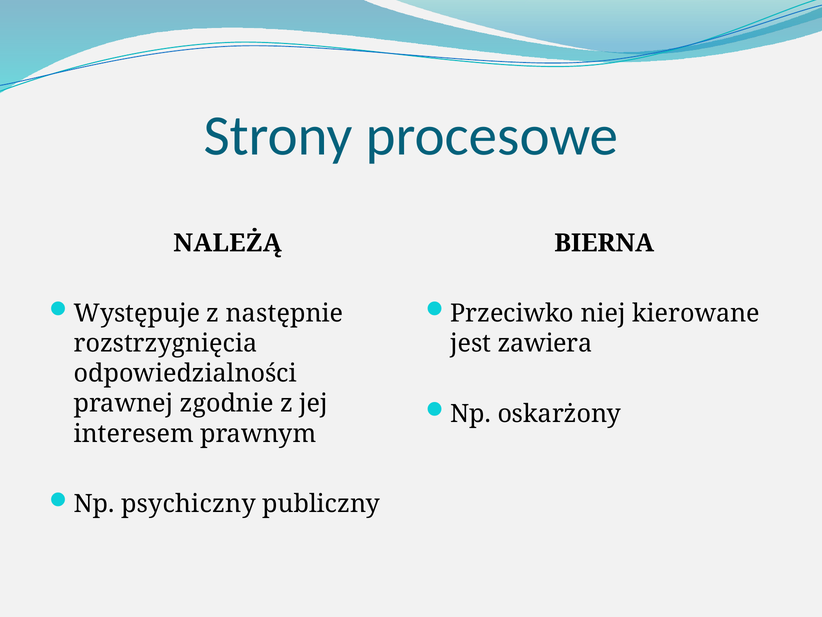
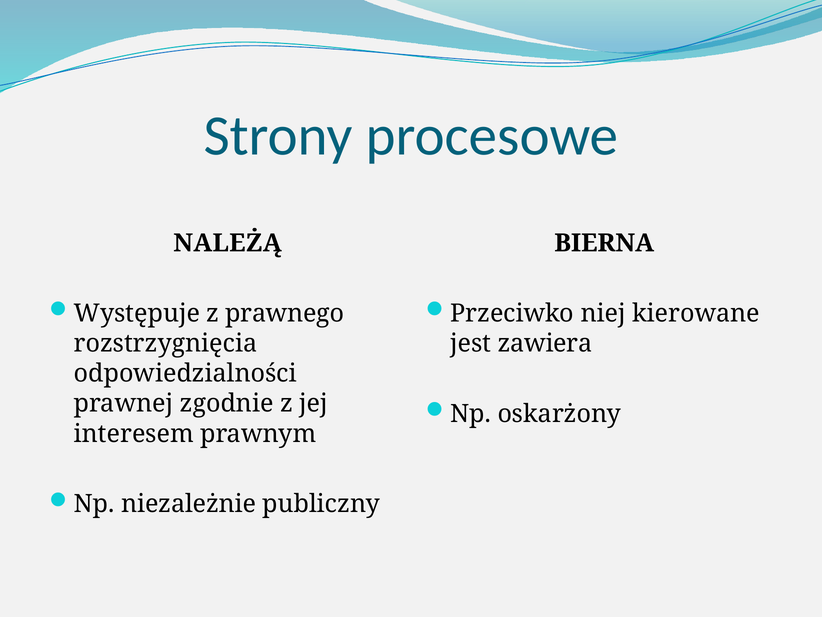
następnie: następnie -> prawnego
psychiczny: psychiczny -> niezależnie
